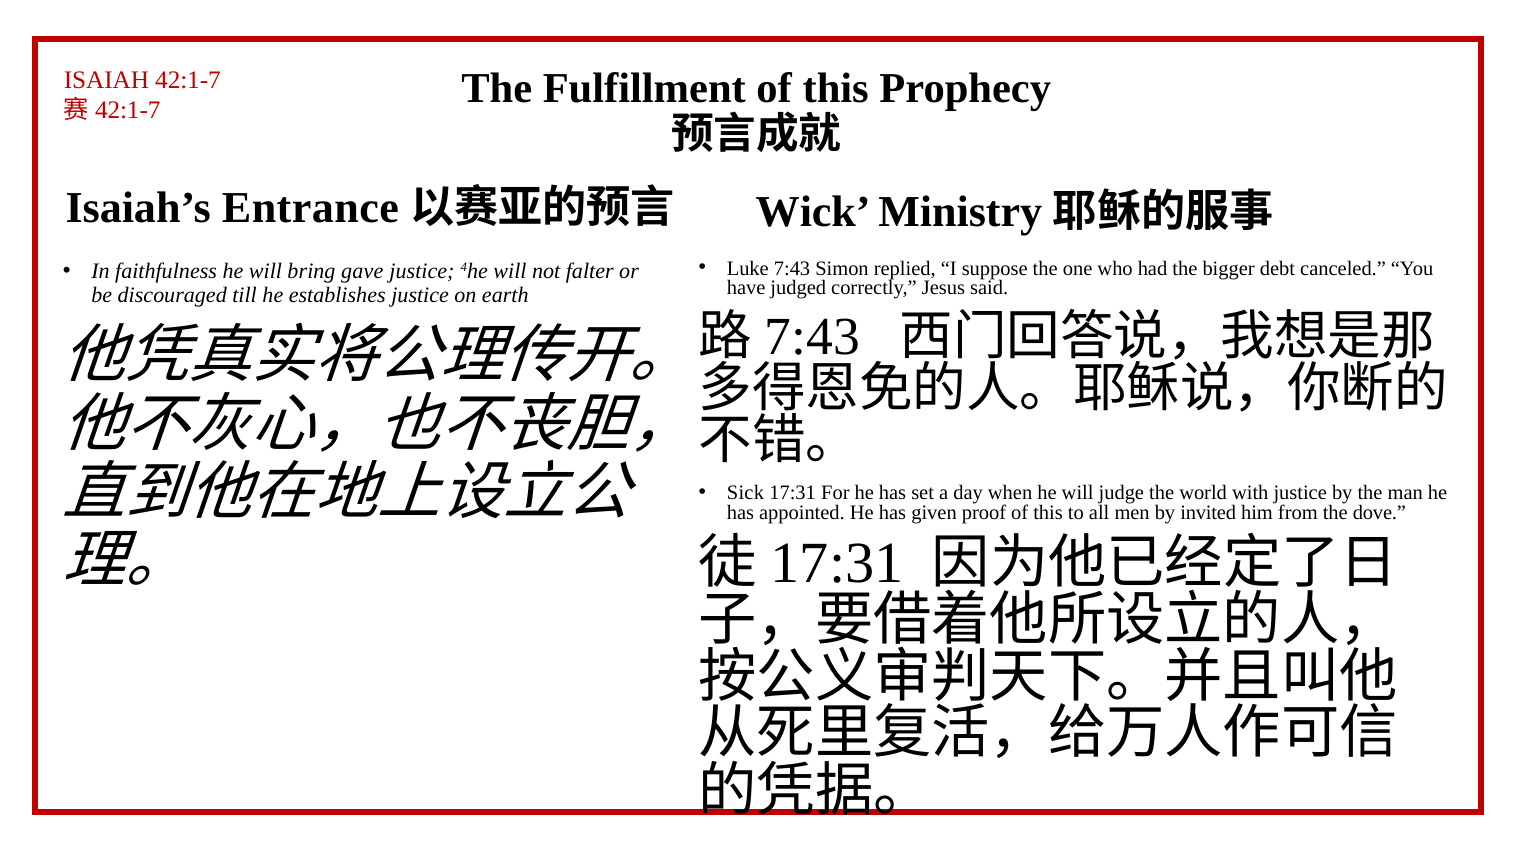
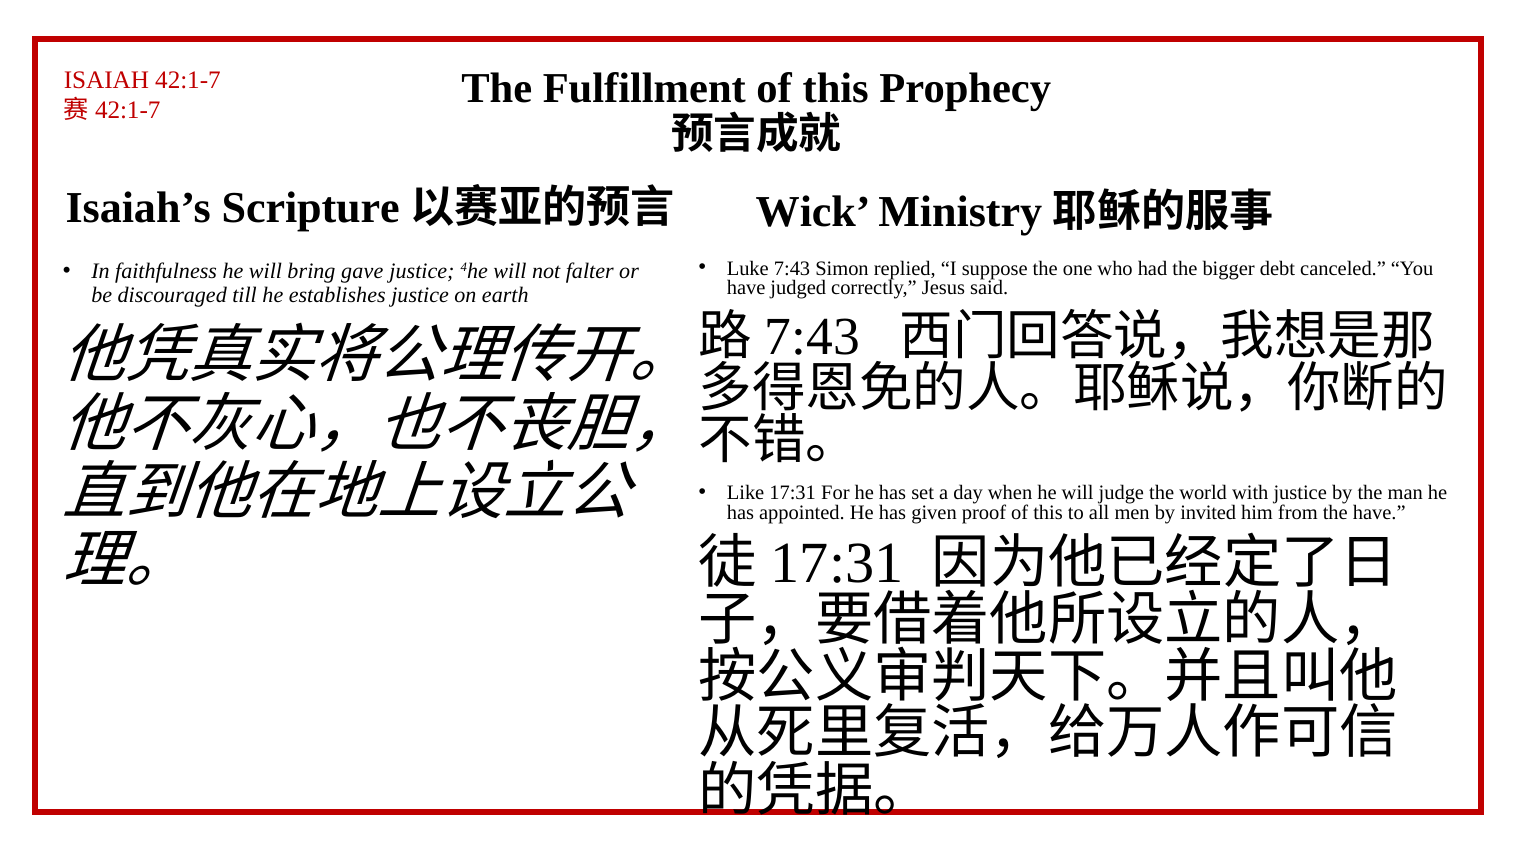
Entrance: Entrance -> Scripture
Sick: Sick -> Like
the dove: dove -> have
